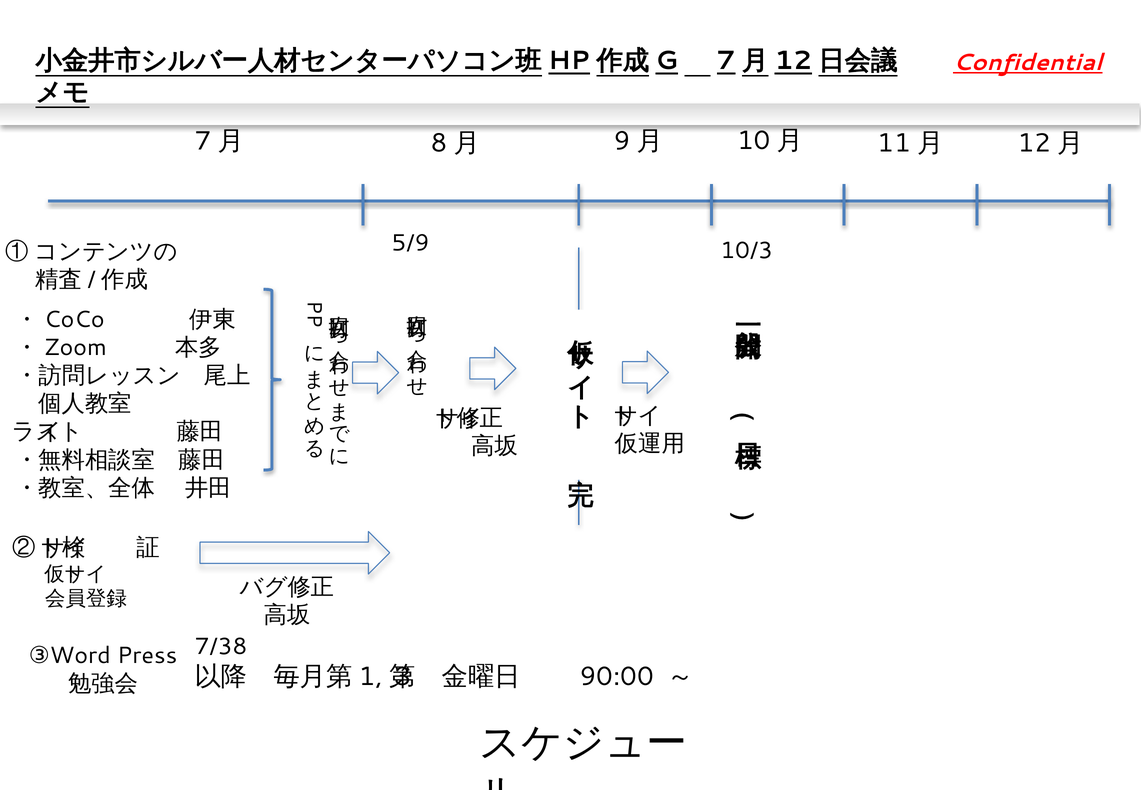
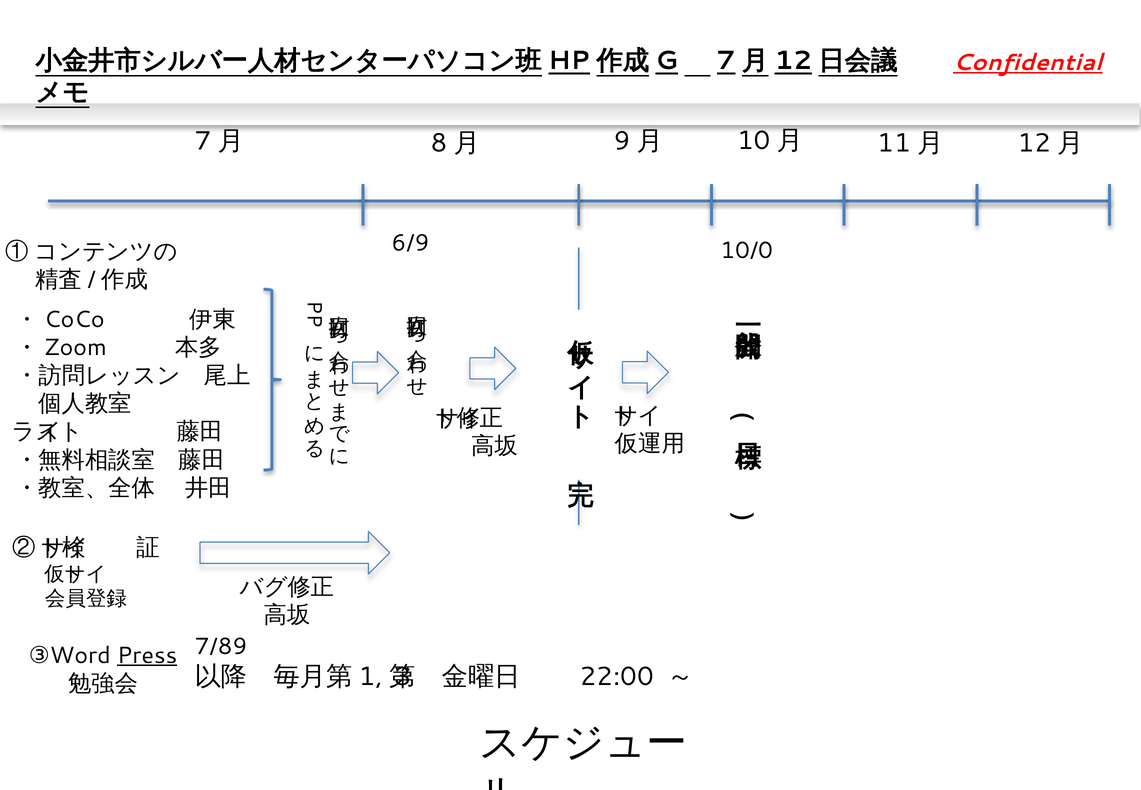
5/9: 5/9 -> 6/9
10/3: 10/3 -> 10/0
7/38: 7/38 -> 7/89
Press underline: none -> present
90:00: 90:00 -> 22:00
